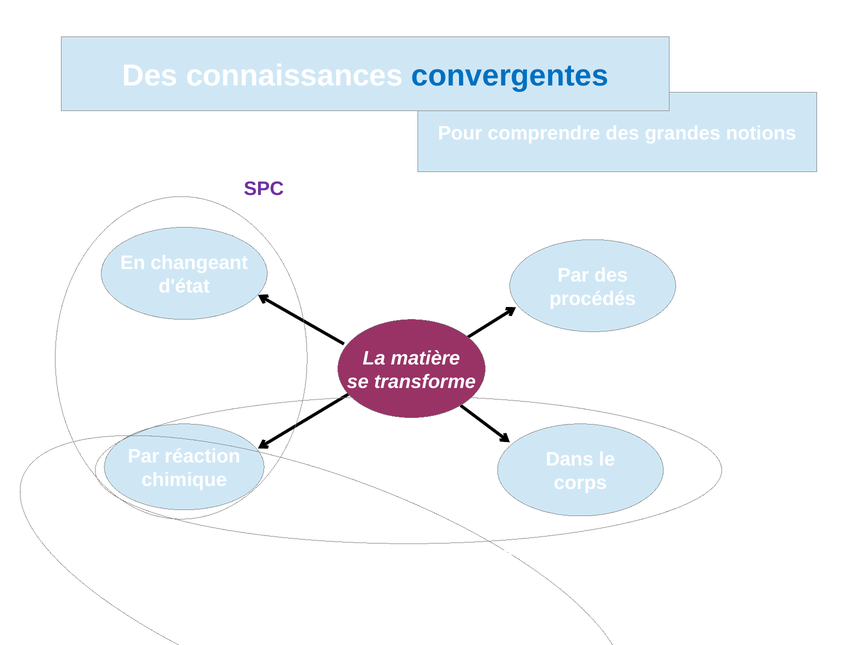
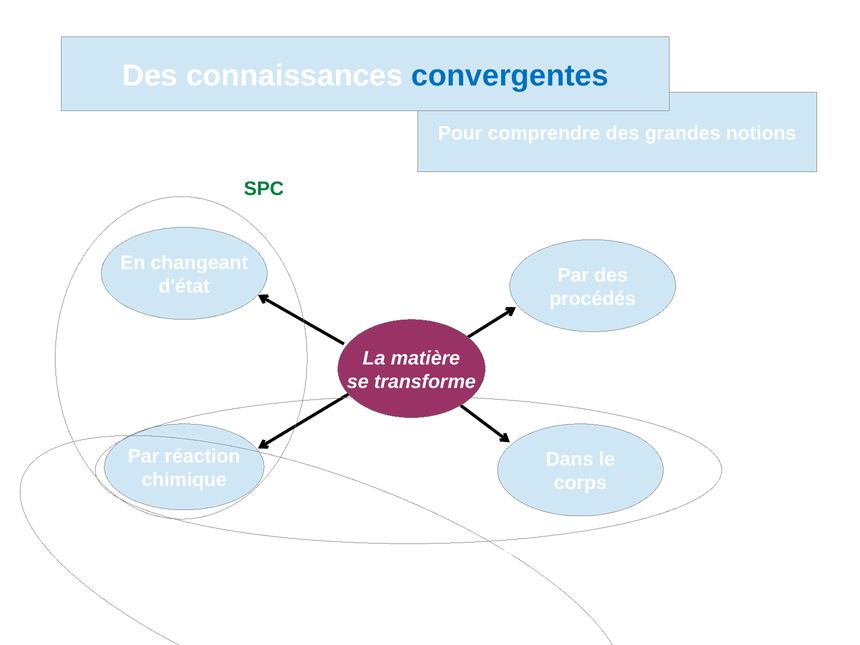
SPC colour: purple -> green
